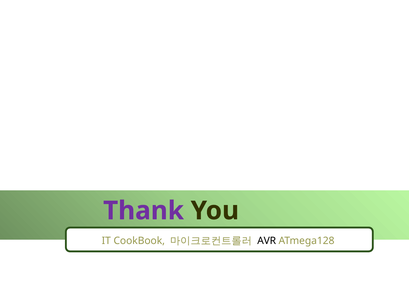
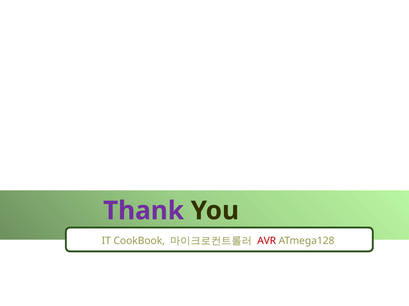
AVR colour: black -> red
